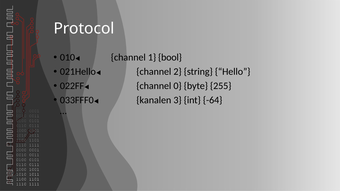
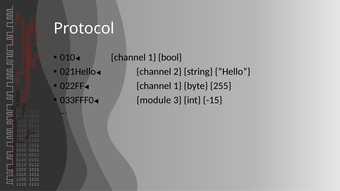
0 at (178, 86): 0 -> 1
kanalen: kanalen -> module
-64: -64 -> -15
